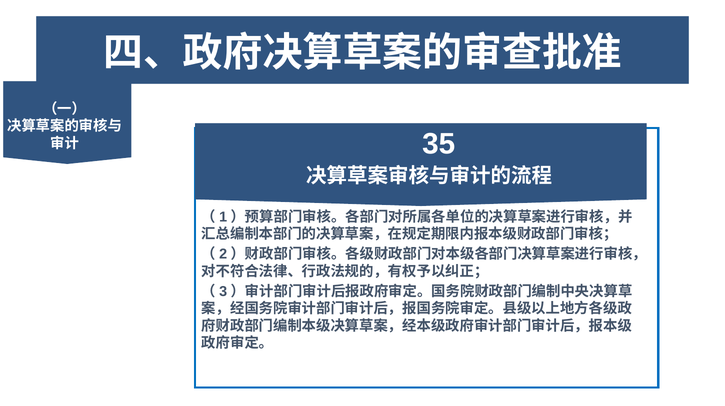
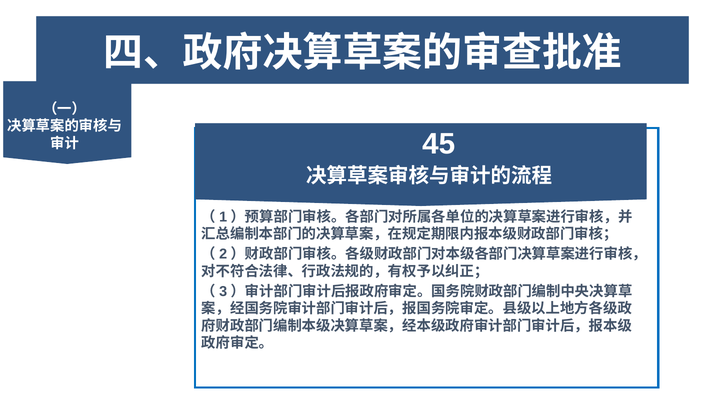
35: 35 -> 45
